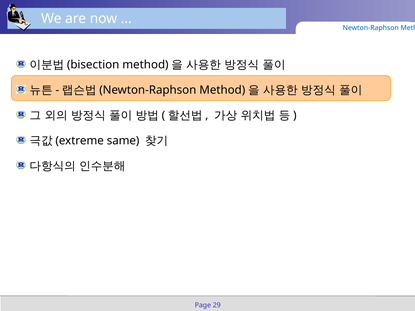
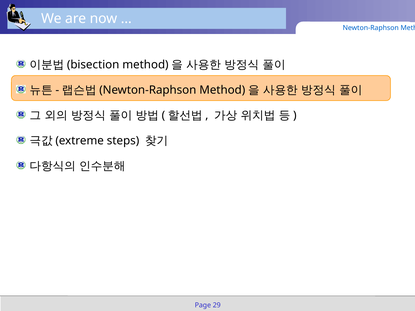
same: same -> steps
